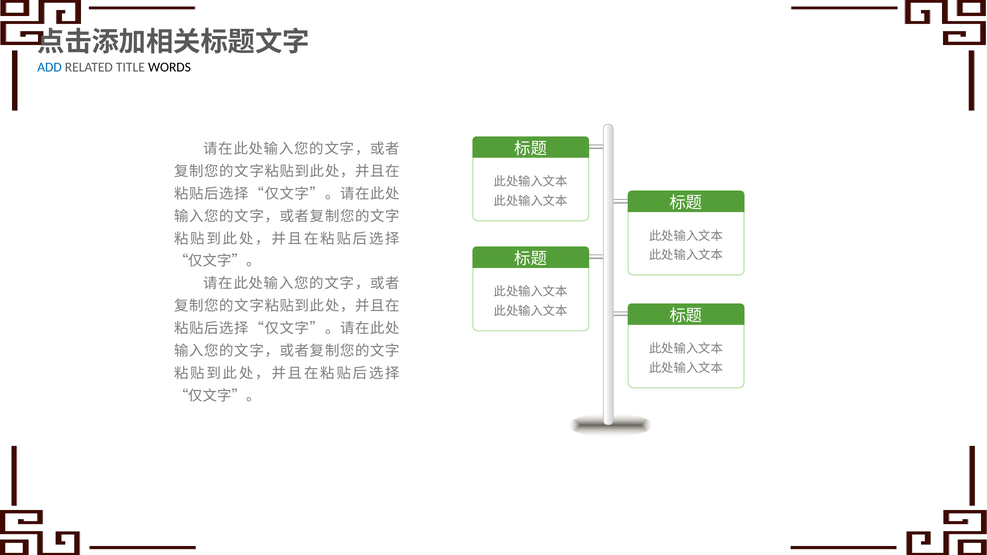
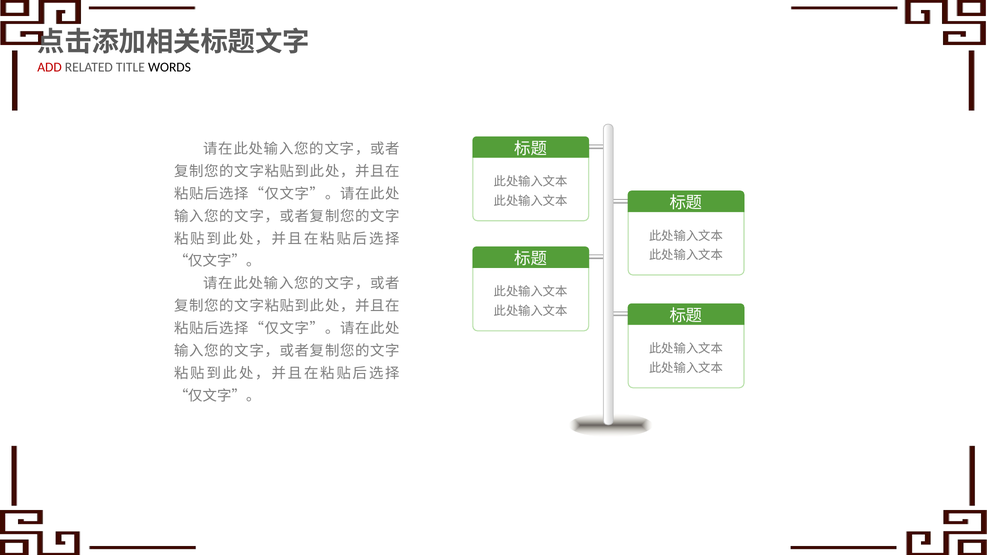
ADD colour: blue -> red
